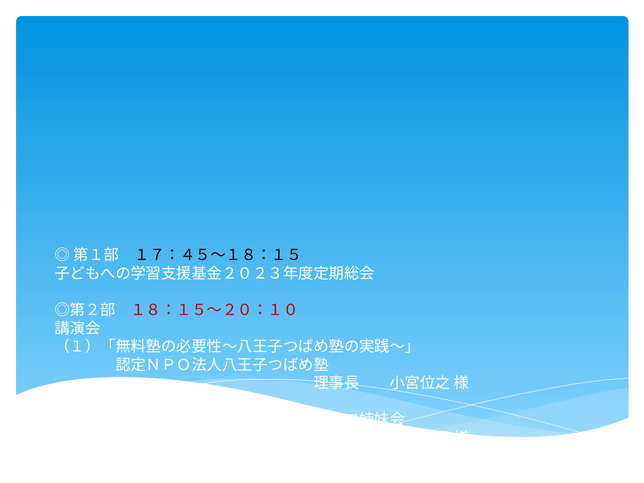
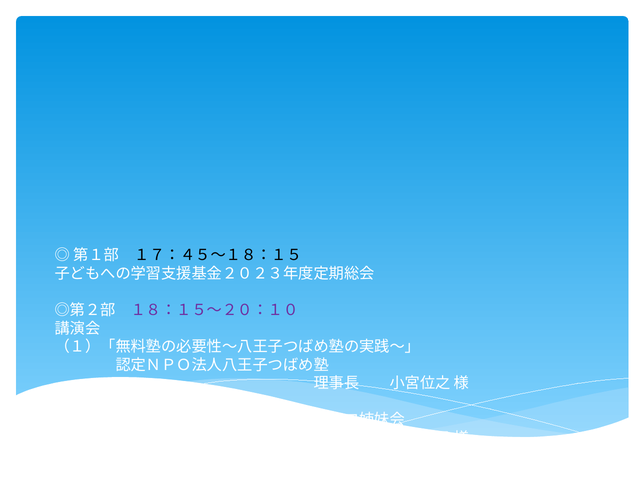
１８：１５～２０：１０ colour: red -> purple
